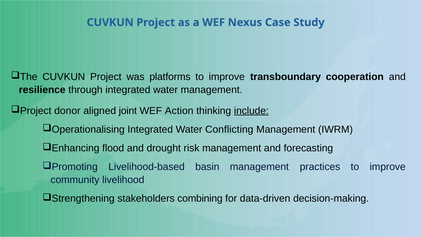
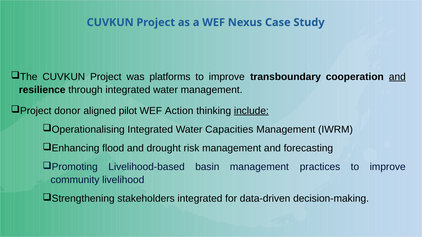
and at (397, 77) underline: none -> present
joint: joint -> pilot
Conflicting: Conflicting -> Capacities
stakeholders combining: combining -> integrated
